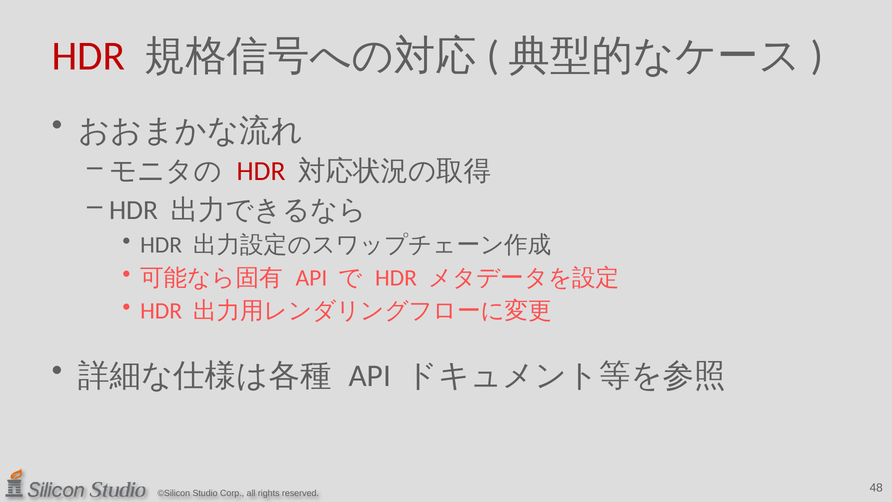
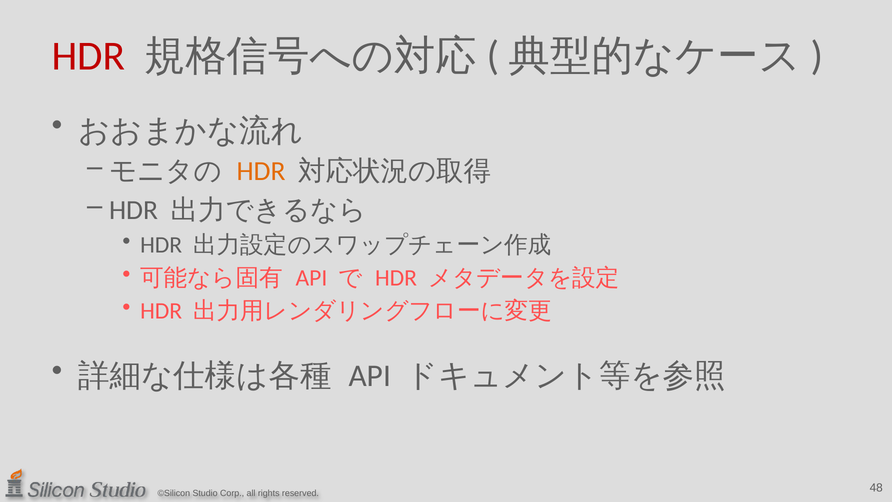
HDR at (261, 171) colour: red -> orange
